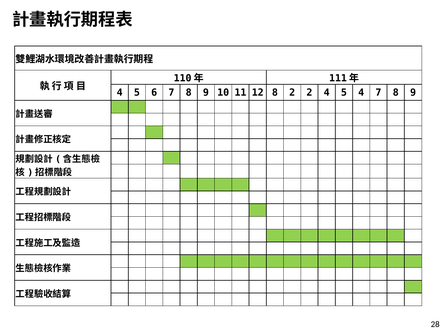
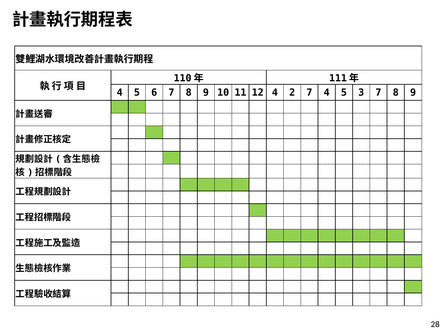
12 8: 8 -> 4
2 2: 2 -> 7
5 4: 4 -> 3
